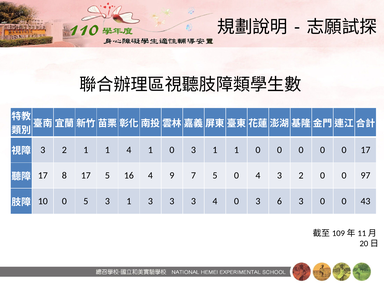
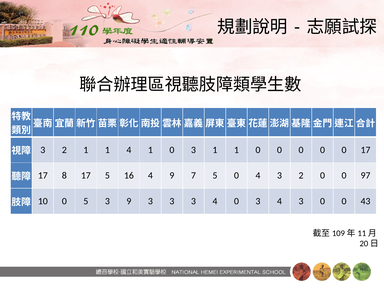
5 3 1: 1 -> 9
0 3 6: 6 -> 4
